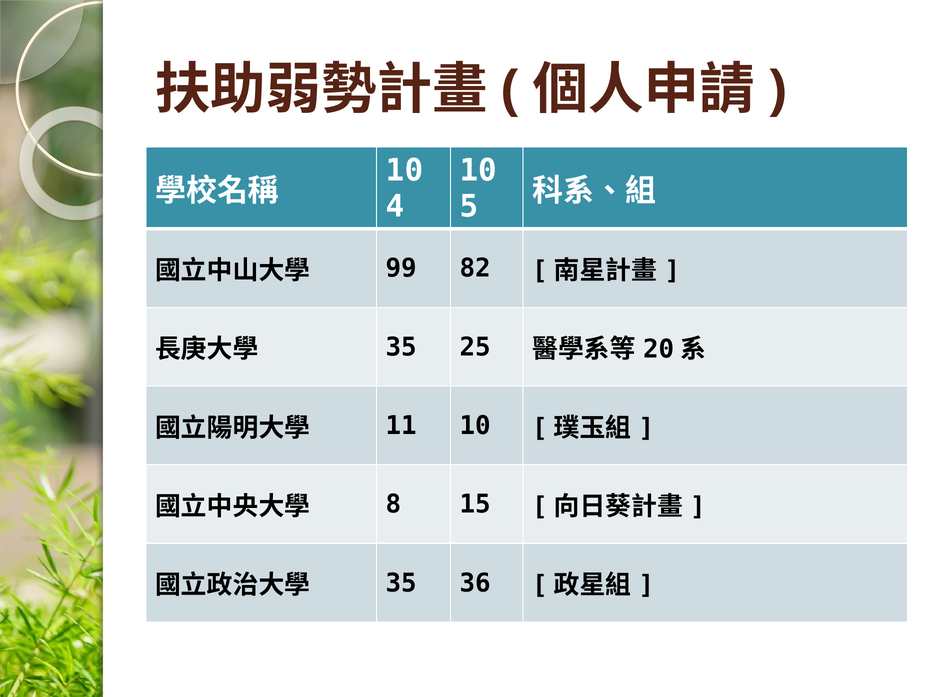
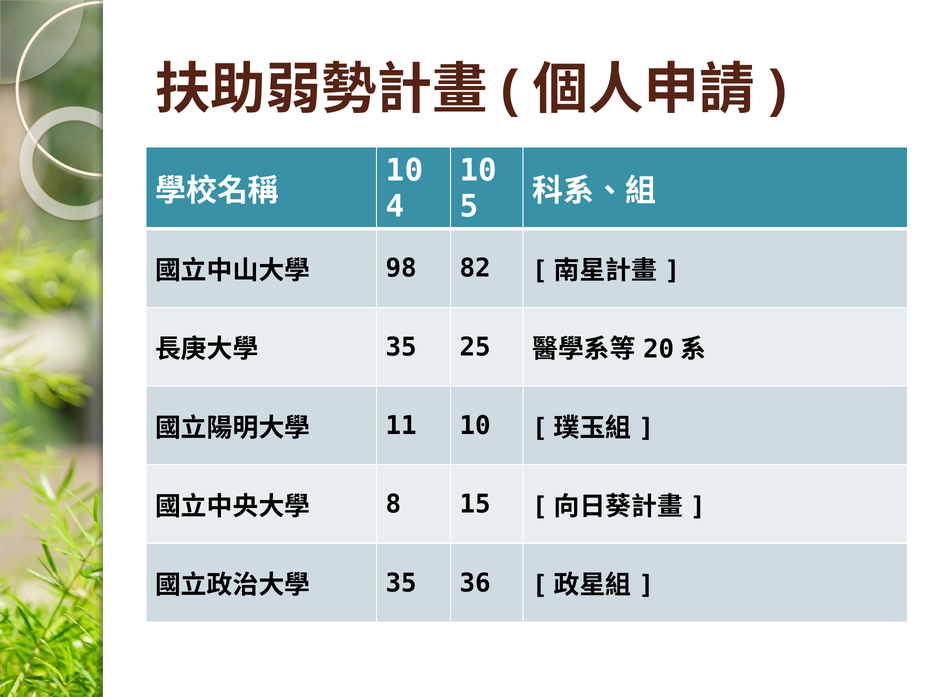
99: 99 -> 98
